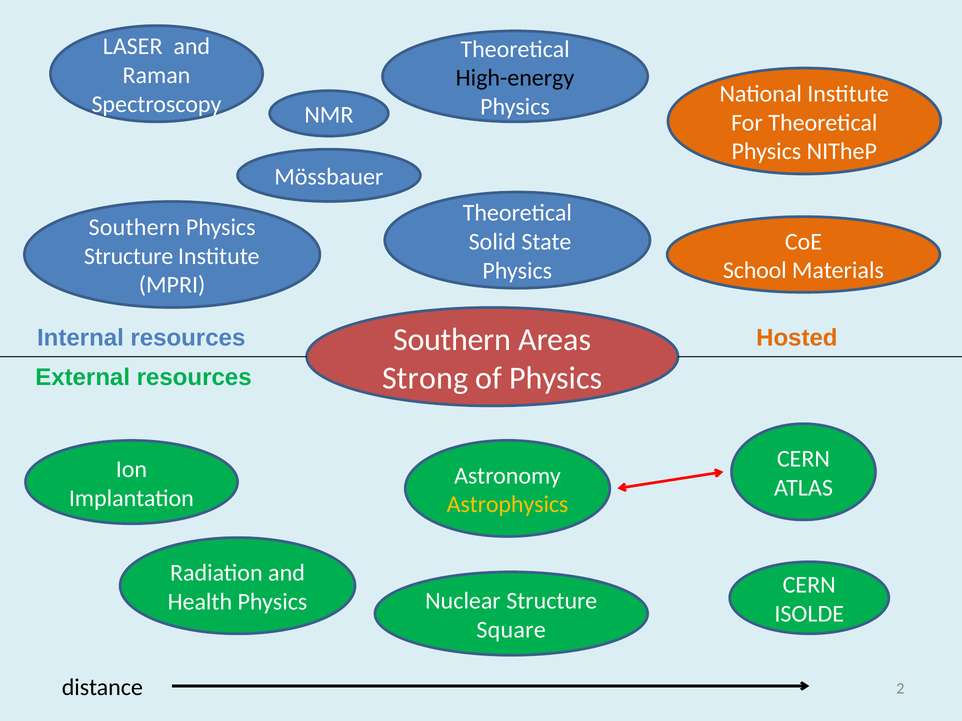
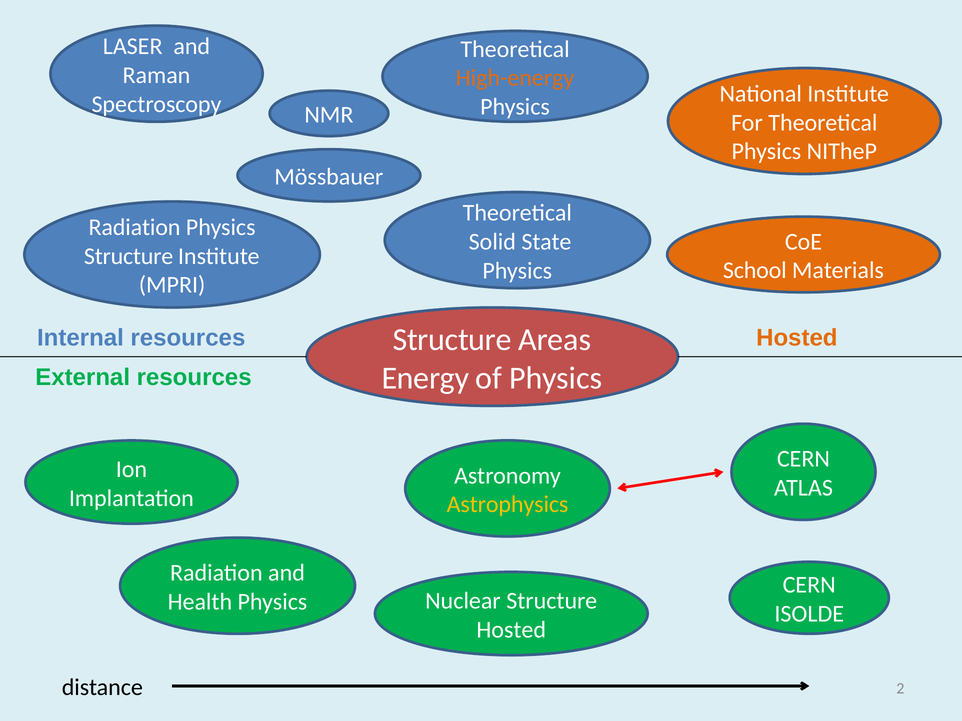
High-energy colour: black -> orange
Southern at (134, 227): Southern -> Radiation
Southern at (452, 340): Southern -> Structure
Strong: Strong -> Energy
Square at (511, 630): Square -> Hosted
